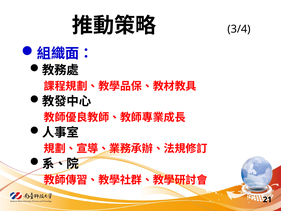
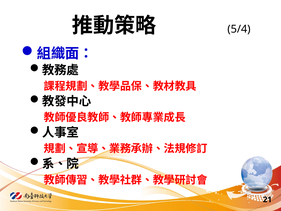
3/4: 3/4 -> 5/4
